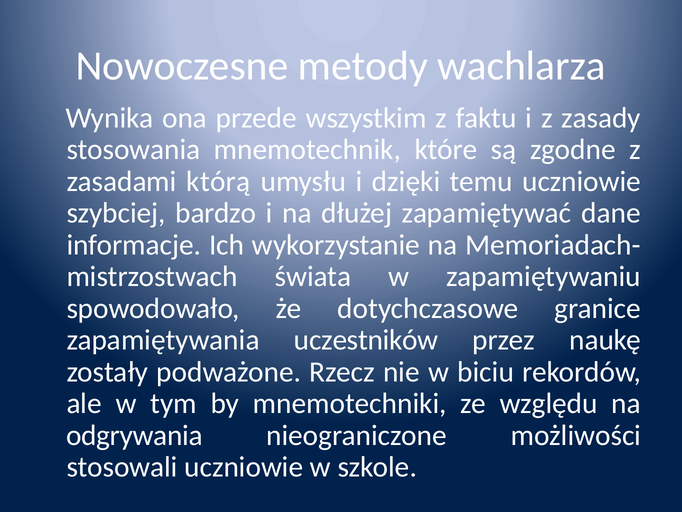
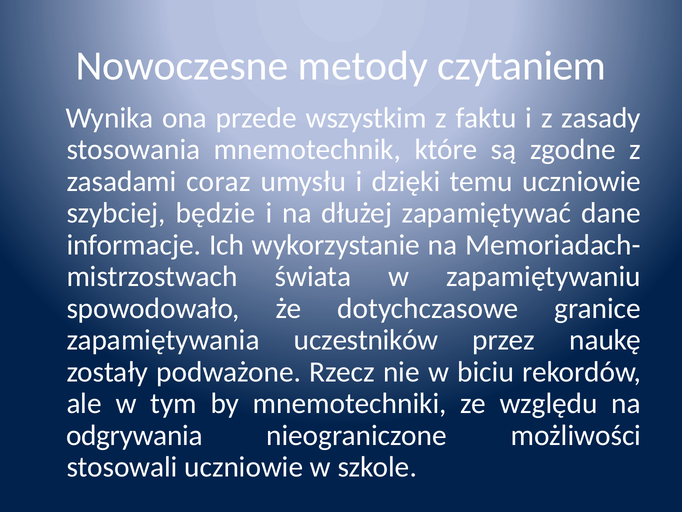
wachlarza: wachlarza -> czytaniem
którą: którą -> coraz
bardzo: bardzo -> będzie
